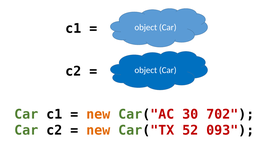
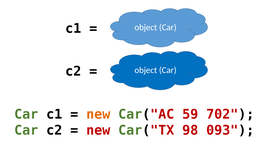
30: 30 -> 59
new at (98, 130) colour: orange -> red
52: 52 -> 98
